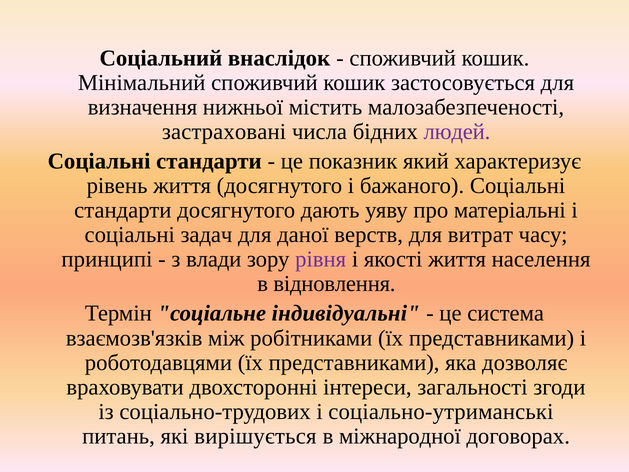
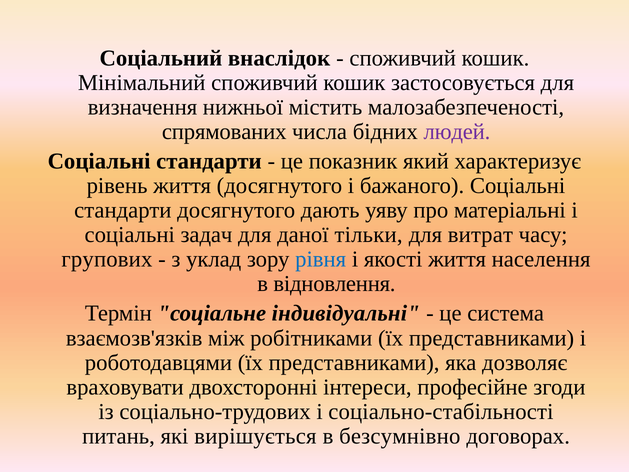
застраховані: застраховані -> спрямованих
верств: верств -> тільки
принципі: принципі -> групових
влади: влади -> уклад
рівня colour: purple -> blue
загальності: загальності -> професійне
соціально-утриманські: соціально-утриманські -> соціально-стабільності
міжнародної: міжнародної -> безсумнівно
